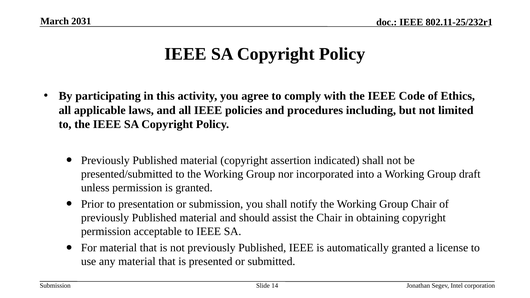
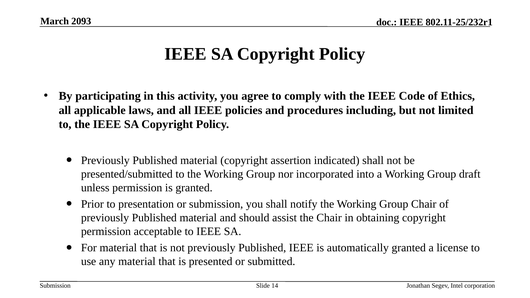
2031: 2031 -> 2093
